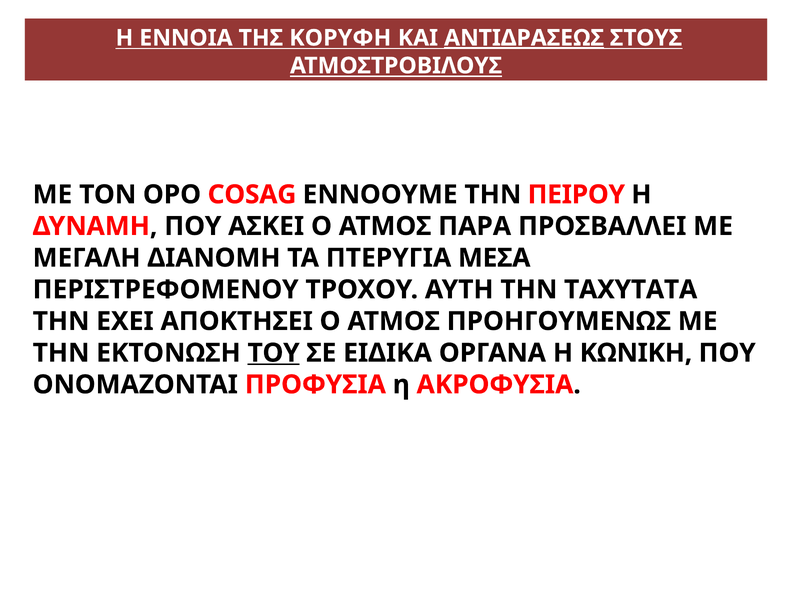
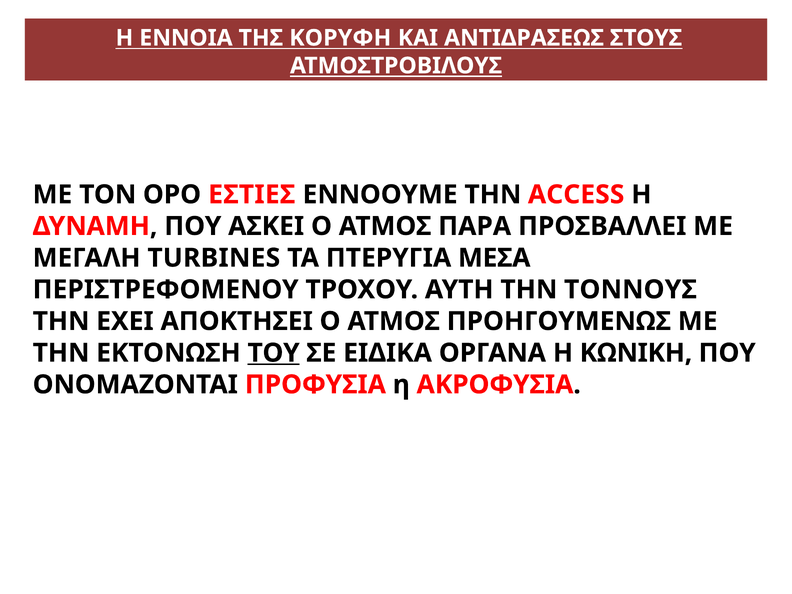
ΑΝΤΙΔΡΑΣΕΩΣ underline: present -> none
COSAG: COSAG -> ΕΣΤΙΕΣ
ΠΕΙΡΟΥ: ΠΕΙΡΟΥ -> ACCESS
ΔΙΑΝΟΜΗ: ΔΙΑΝΟΜΗ -> TURBINES
ΤΑΧΥΤΑΤΑ: ΤΑΧΥΤΑΤΑ -> ΤΟΝΝΟΥΣ
